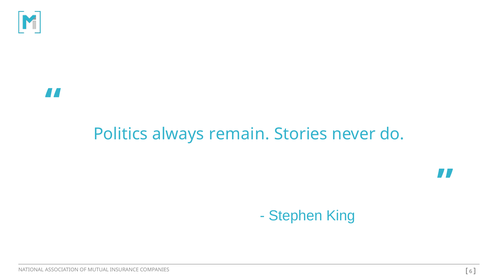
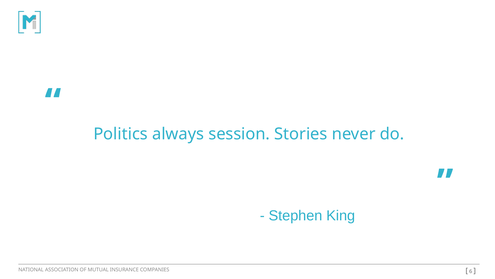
remain: remain -> session
